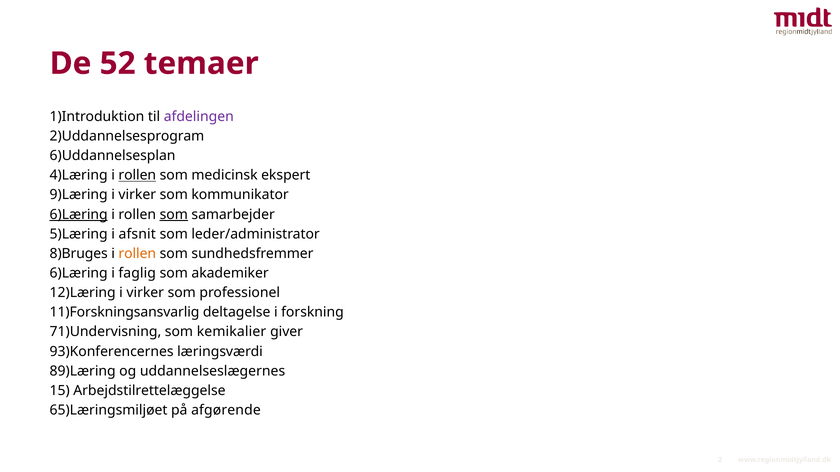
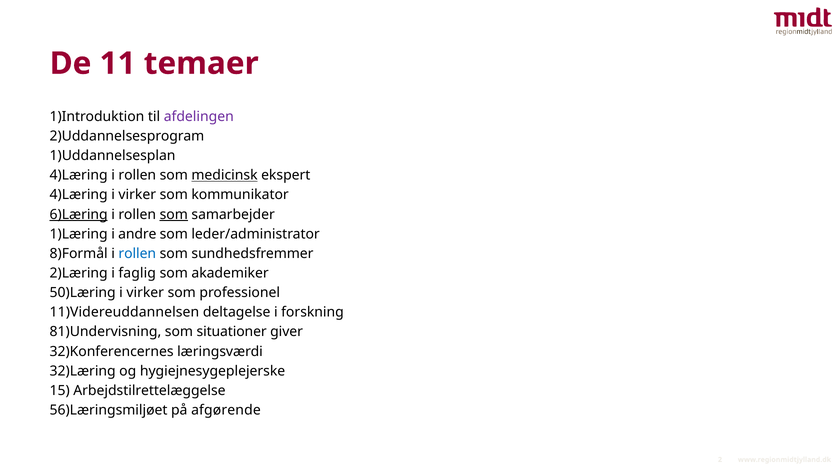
52: 52 -> 11
6)Uddannelsesplan: 6)Uddannelsesplan -> 1)Uddannelsesplan
rollen at (137, 175) underline: present -> none
medicinsk underline: none -> present
9)Læring at (79, 195): 9)Læring -> 4)Læring
5)Læring: 5)Læring -> 1)Læring
afsnit: afsnit -> andre
8)Bruges: 8)Bruges -> 8)Formål
rollen at (137, 254) colour: orange -> blue
6)Læring at (79, 273): 6)Læring -> 2)Læring
12)Læring: 12)Læring -> 50)Læring
11)Forskningsansvarlig: 11)Forskningsansvarlig -> 11)Videreuddannelsen
71)Undervisning: 71)Undervisning -> 81)Undervisning
kemikalier: kemikalier -> situationer
93)Konferencernes: 93)Konferencernes -> 32)Konferencernes
89)Læring: 89)Læring -> 32)Læring
uddannelseslægernes: uddannelseslægernes -> hygiejnesygeplejerske
65)Læringsmiljøet: 65)Læringsmiljøet -> 56)Læringsmiljøet
